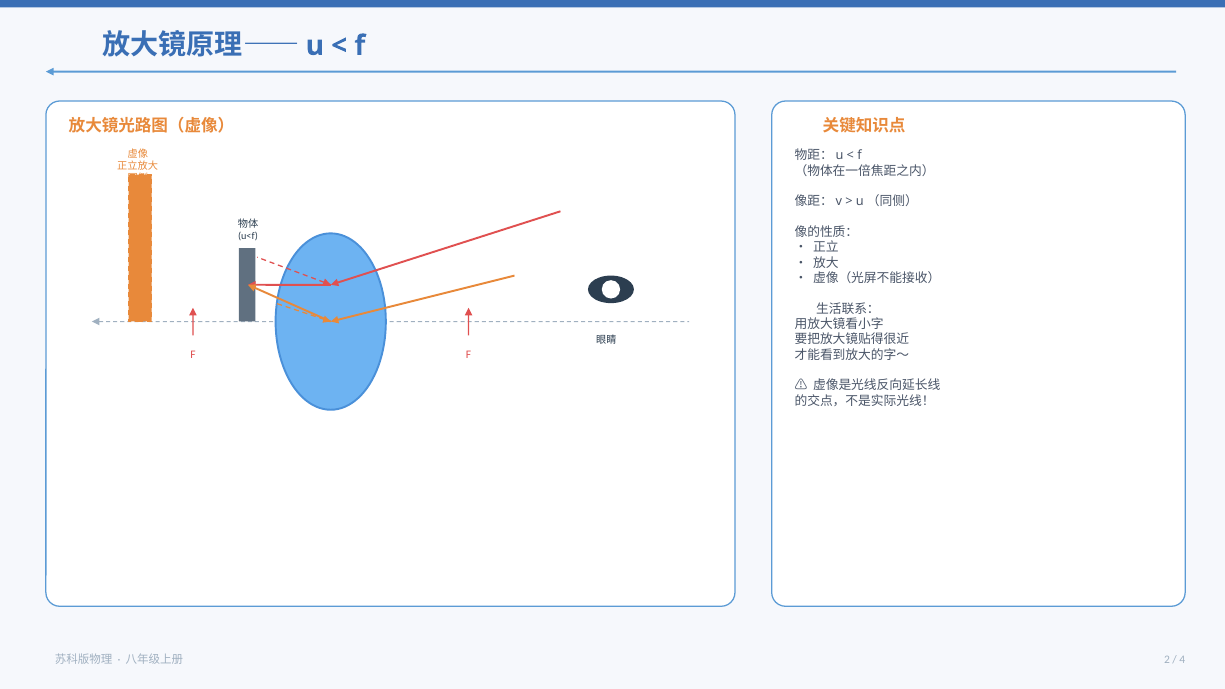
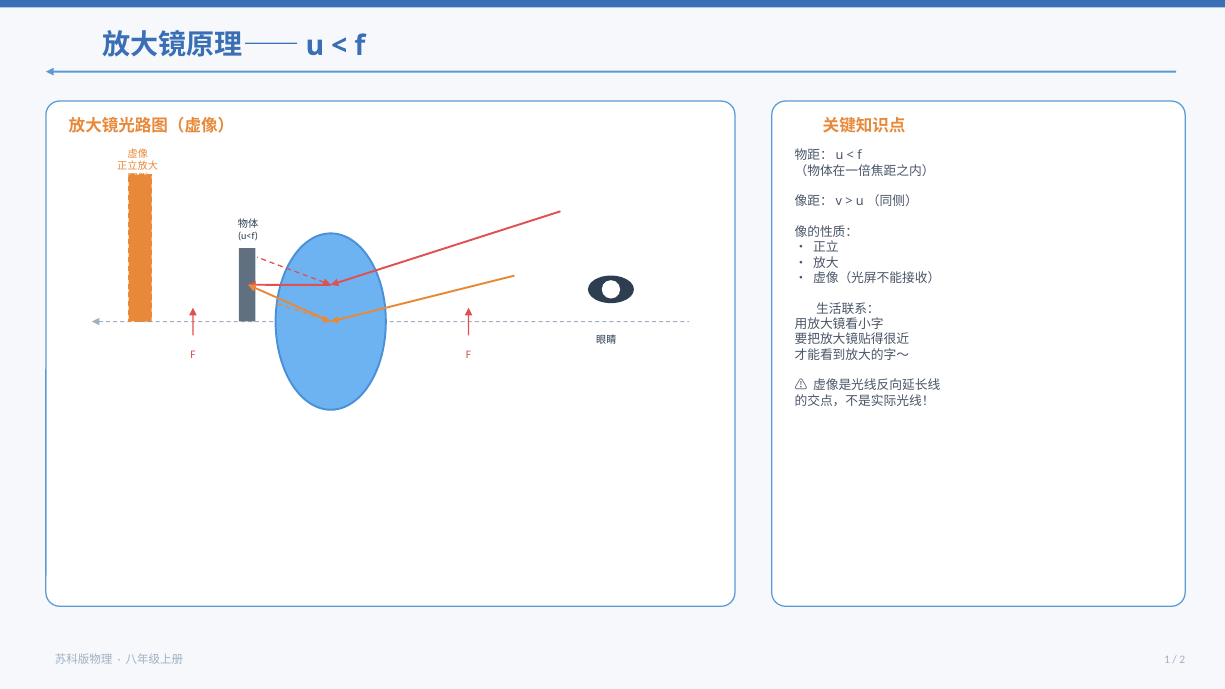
2: 2 -> 1
4: 4 -> 2
